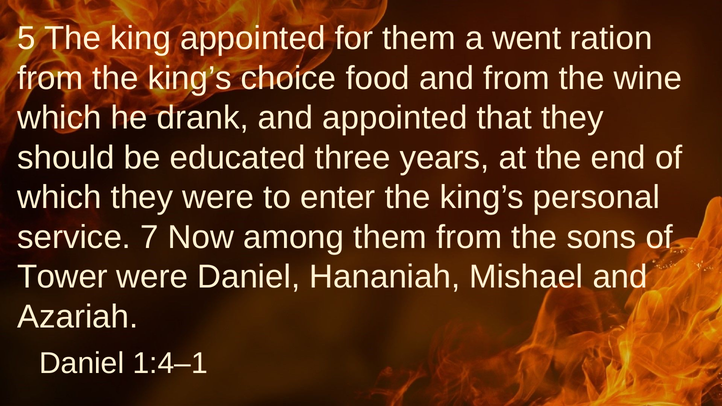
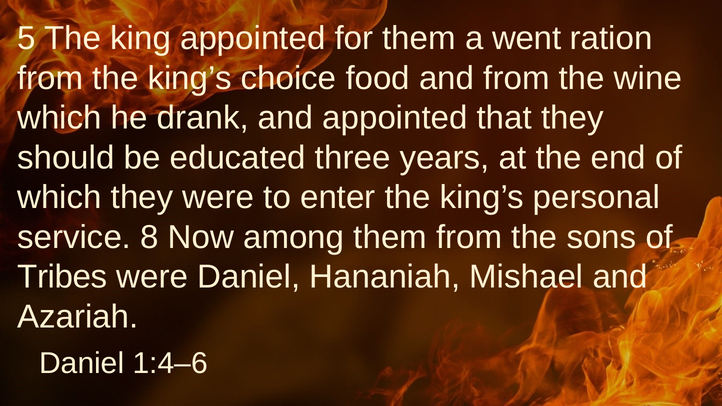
7: 7 -> 8
Tower: Tower -> Tribes
1:4–1: 1:4–1 -> 1:4–6
